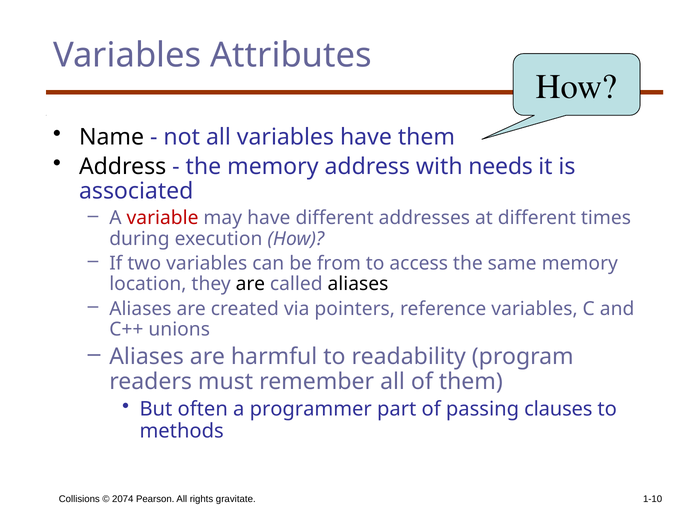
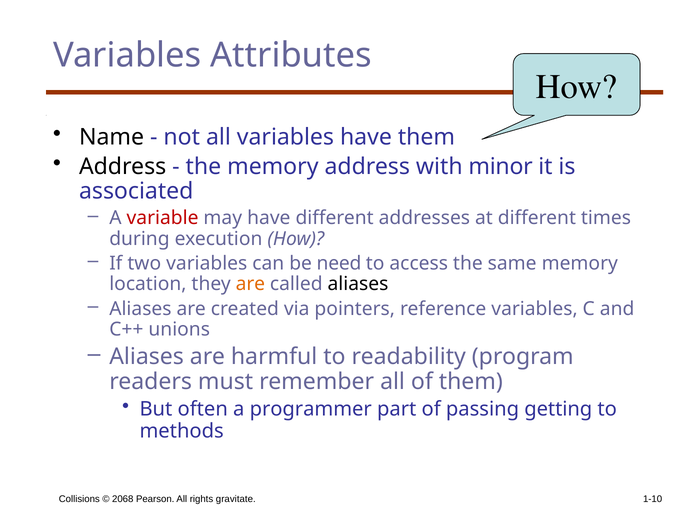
needs: needs -> minor
from: from -> need
are at (250, 284) colour: black -> orange
clauses: clauses -> getting
2074: 2074 -> 2068
